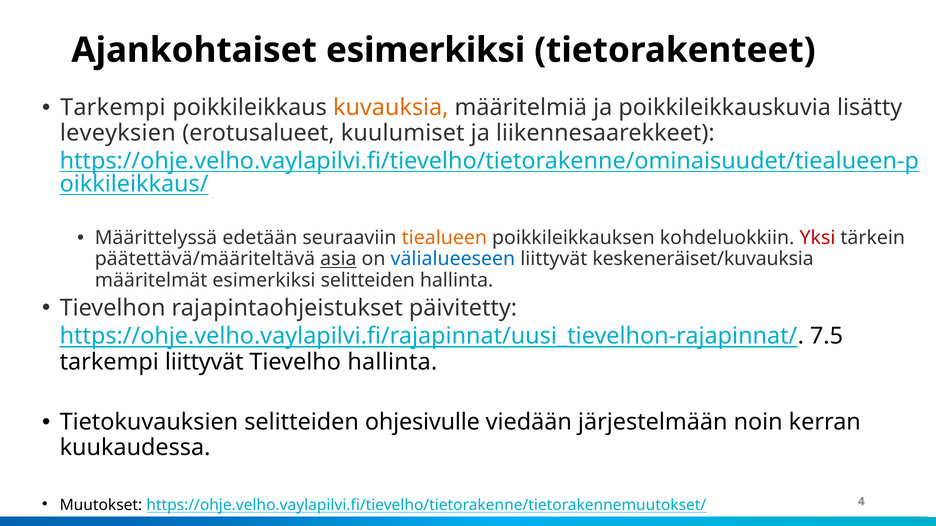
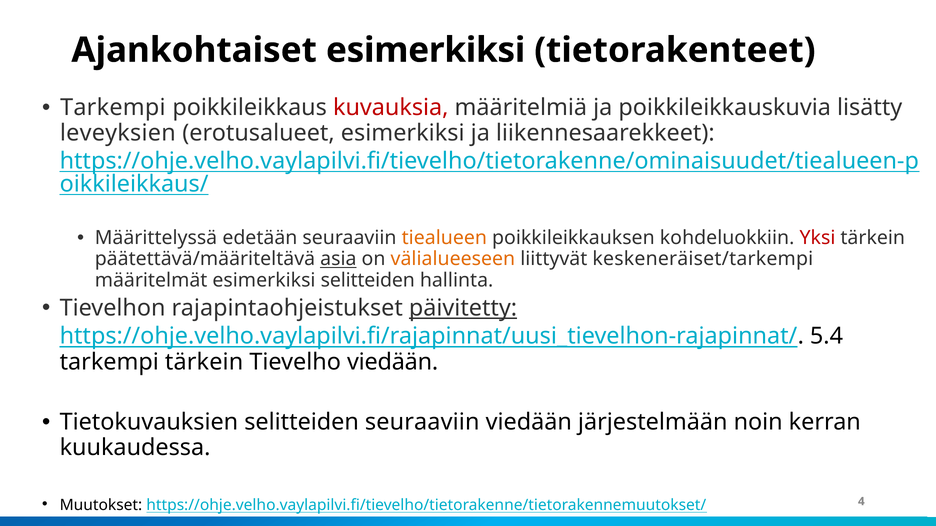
kuvauksia colour: orange -> red
erotusalueet kuulumiset: kuulumiset -> esimerkiksi
välialueeseen colour: blue -> orange
keskeneräiset/kuvauksia: keskeneräiset/kuvauksia -> keskeneräiset/tarkempi
päivitetty underline: none -> present
7.5: 7.5 -> 5.4
tarkempi liittyvät: liittyvät -> tärkein
Tievelho hallinta: hallinta -> viedään
selitteiden ohjesivulle: ohjesivulle -> seuraaviin
